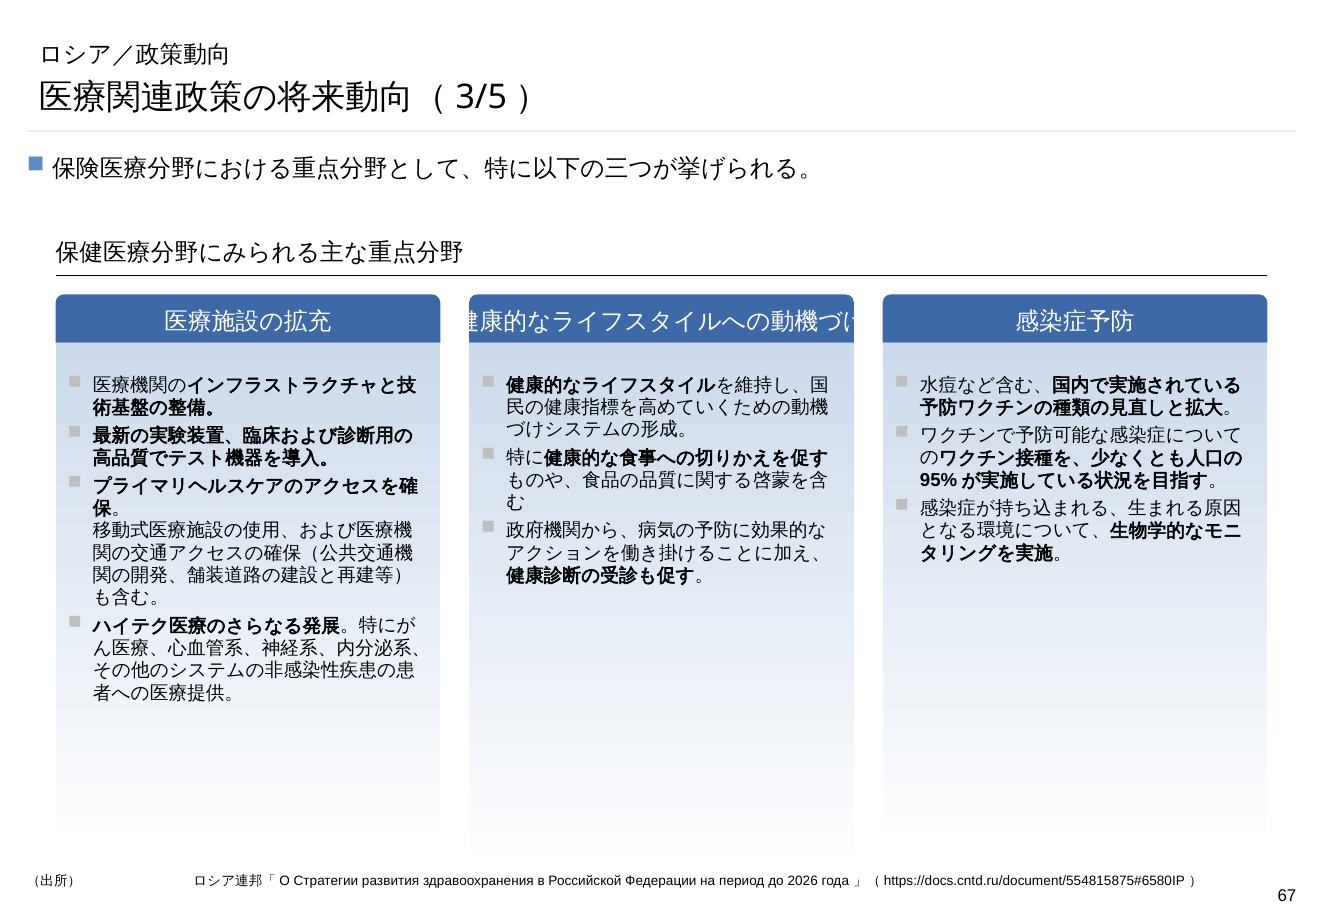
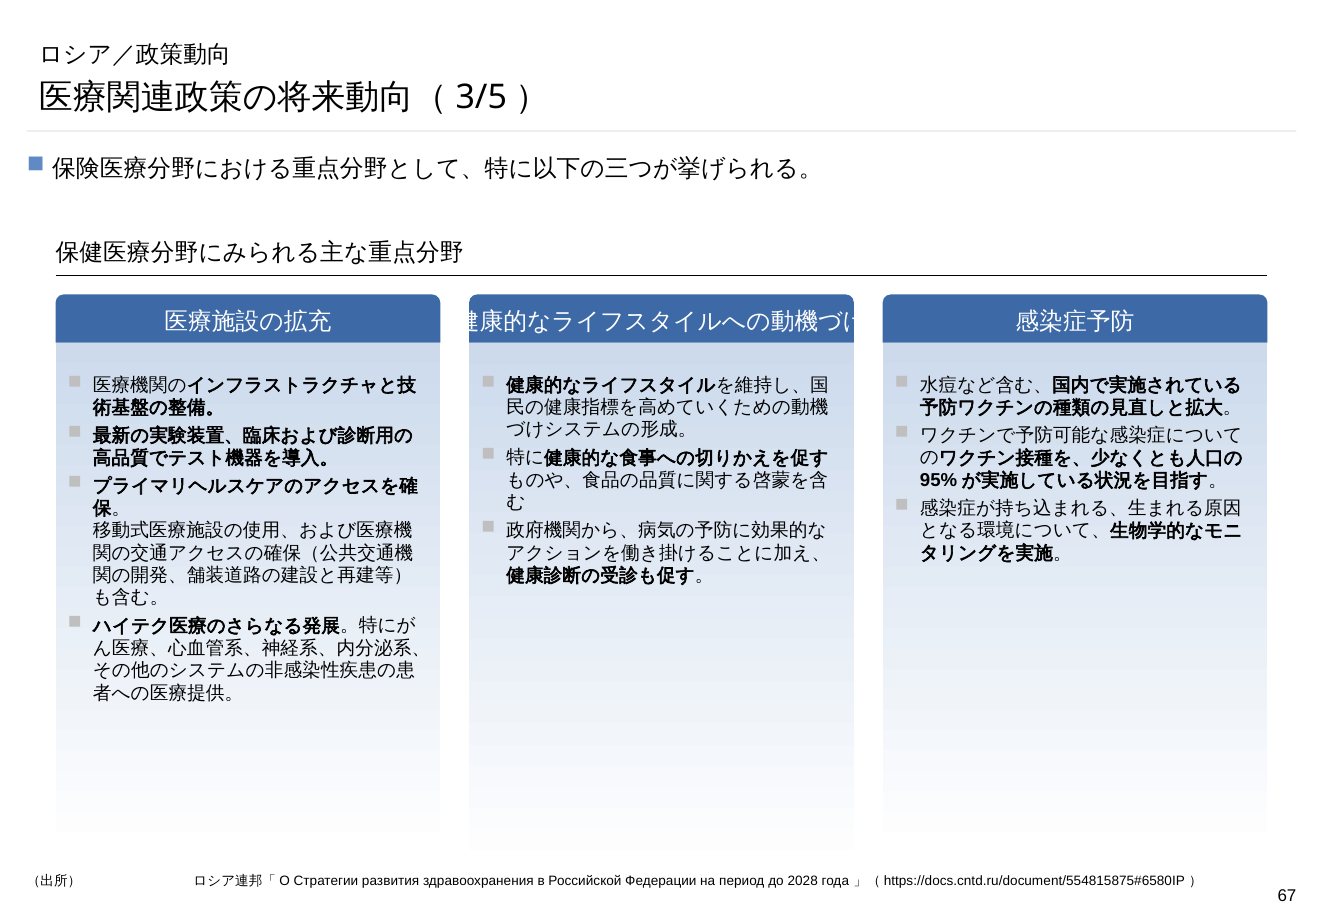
2026: 2026 -> 2028
